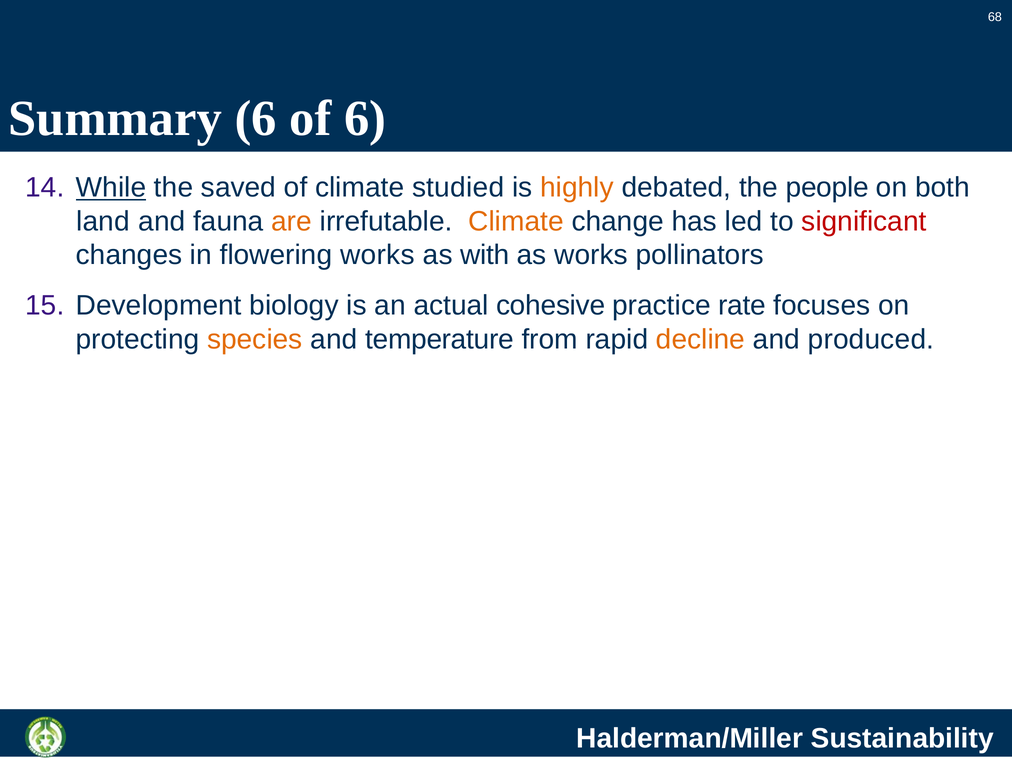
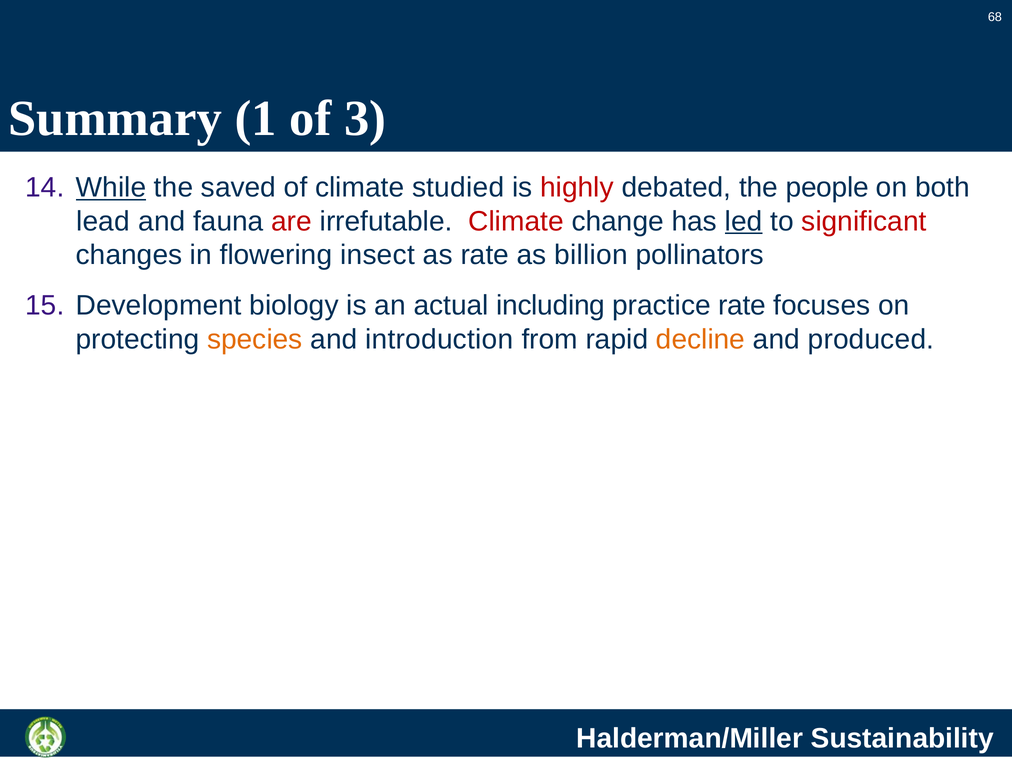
Summary 6: 6 -> 1
of 6: 6 -> 3
highly colour: orange -> red
land: land -> lead
are colour: orange -> red
Climate at (516, 221) colour: orange -> red
led underline: none -> present
flowering works: works -> insect
as with: with -> rate
as works: works -> billion
cohesive: cohesive -> including
temperature: temperature -> introduction
